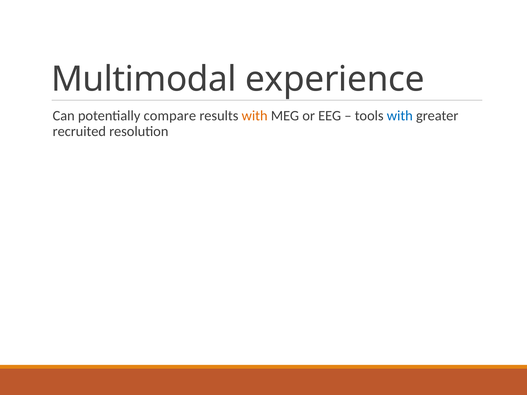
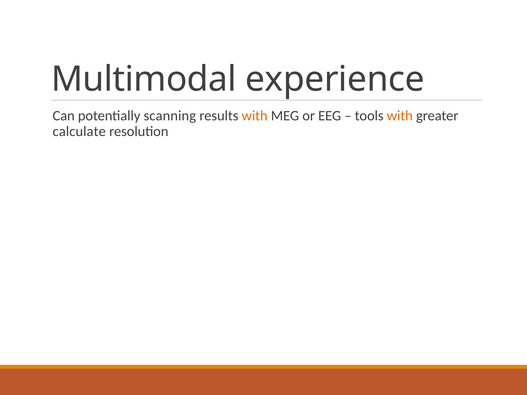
compare: compare -> scanning
with at (400, 116) colour: blue -> orange
recruited: recruited -> calculate
